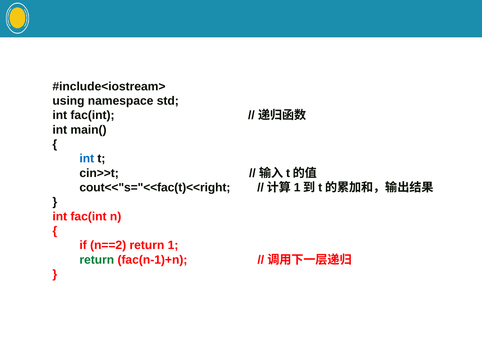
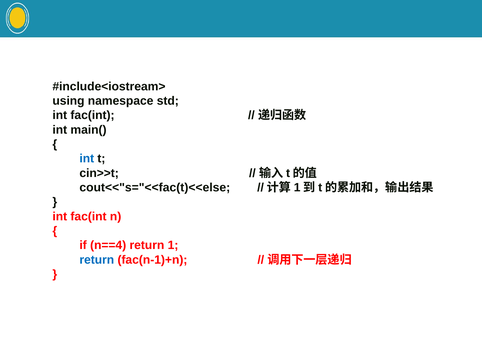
cout<<"s="<<fac(t)<<right: cout<<"s="<<fac(t)<<right -> cout<<"s="<<fac(t)<<else
n==2: n==2 -> n==4
return at (97, 260) colour: green -> blue
